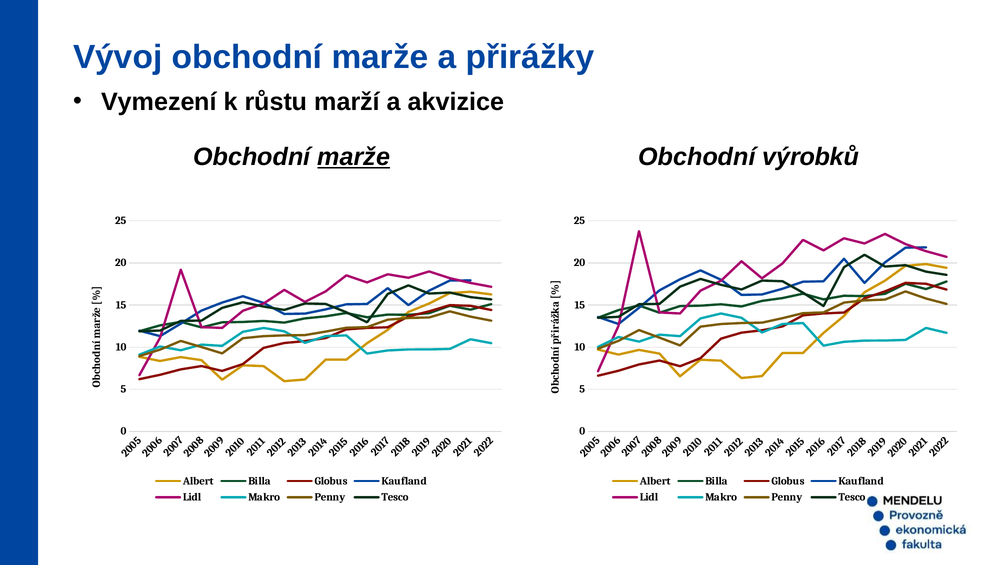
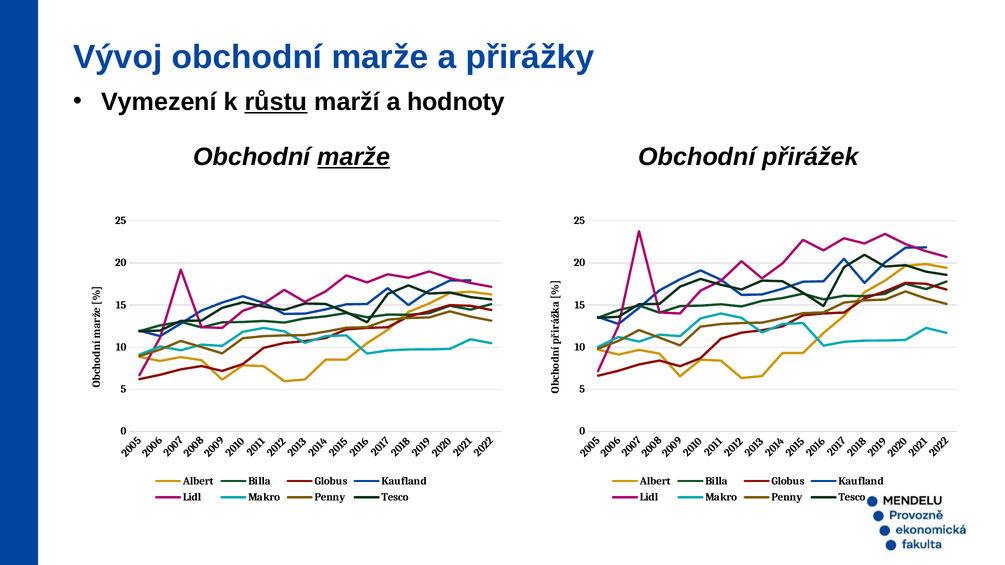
růstu underline: none -> present
akvizice: akvizice -> hodnoty
výrobků: výrobků -> přirážek
